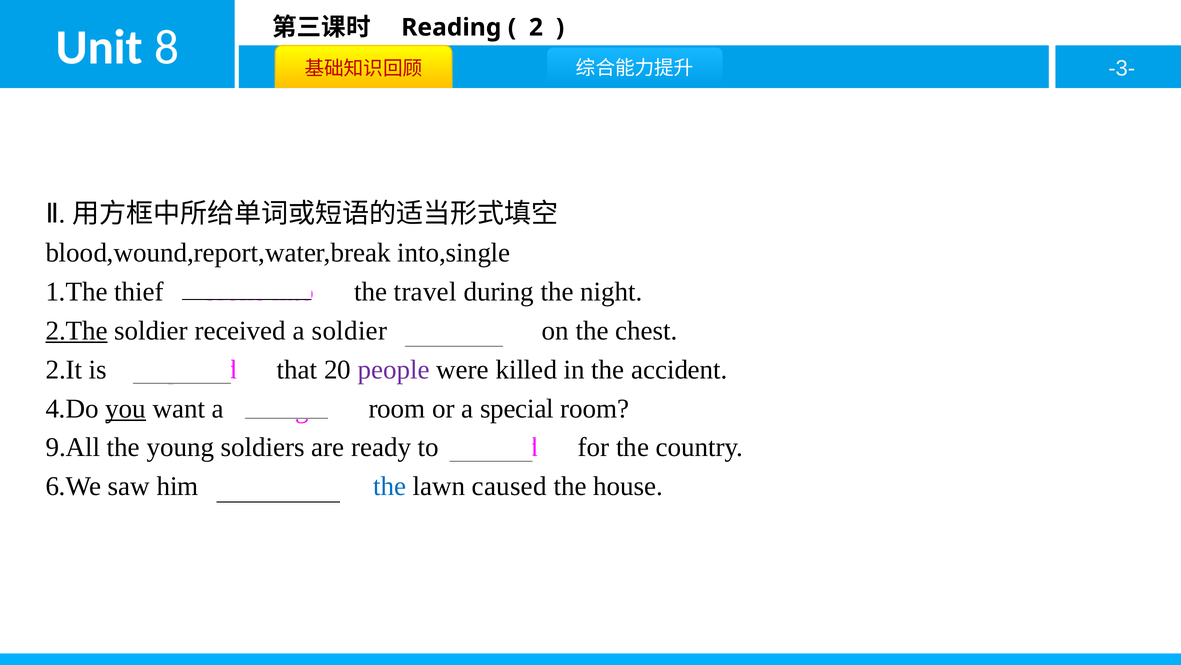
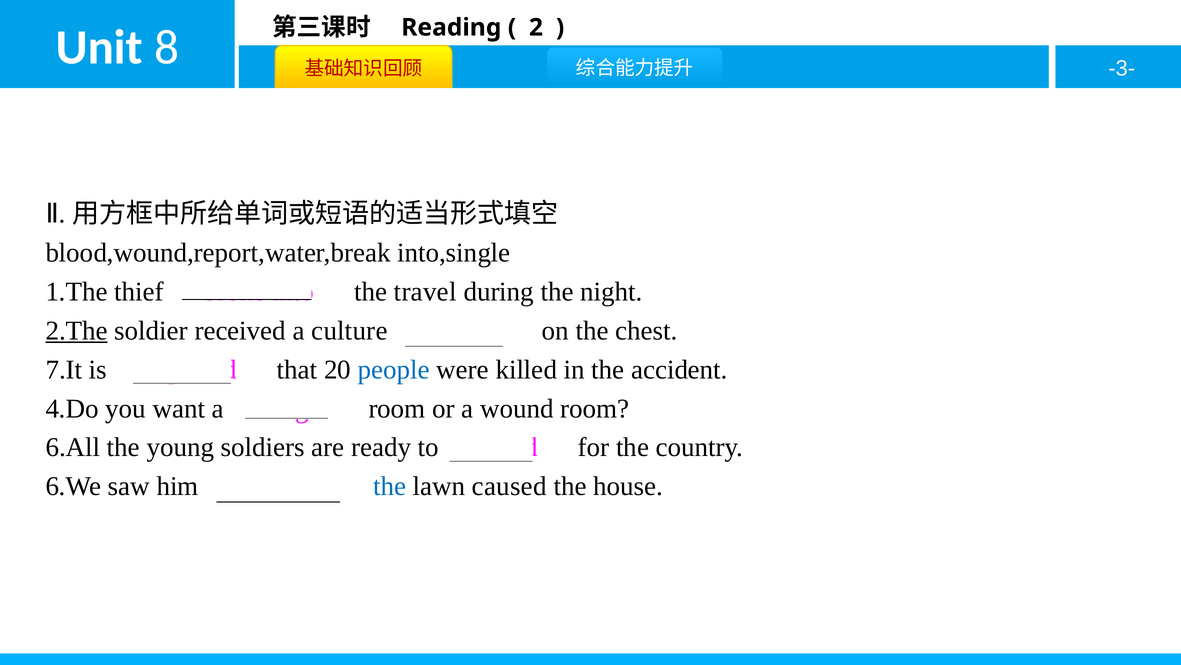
a soldier: soldier -> culture
2.It: 2.It -> 7.It
people colour: purple -> blue
you underline: present -> none
a special: special -> wound
9.All: 9.All -> 6.All
